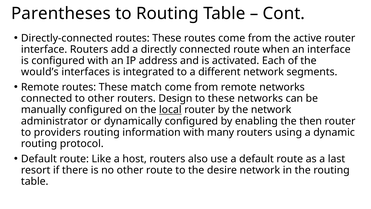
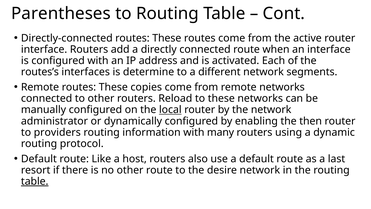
would’s: would’s -> routes’s
integrated: integrated -> determine
match: match -> copies
Design: Design -> Reload
table at (35, 181) underline: none -> present
